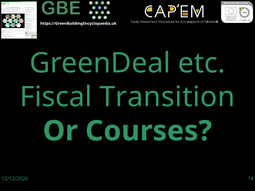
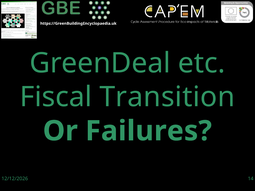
Courses: Courses -> Failures
